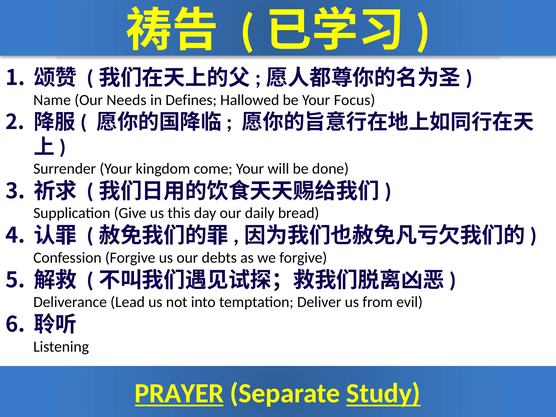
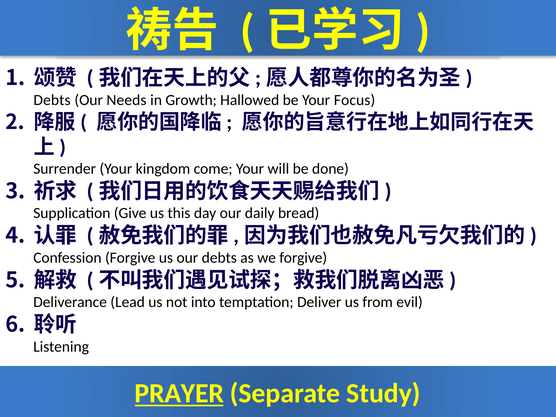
Name at (52, 100): Name -> Debts
Defines: Defines -> Growth
Study underline: present -> none
